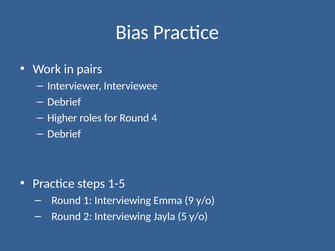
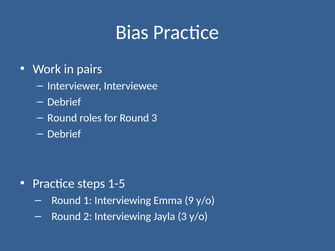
Higher at (62, 118): Higher -> Round
Round 4: 4 -> 3
Jayla 5: 5 -> 3
